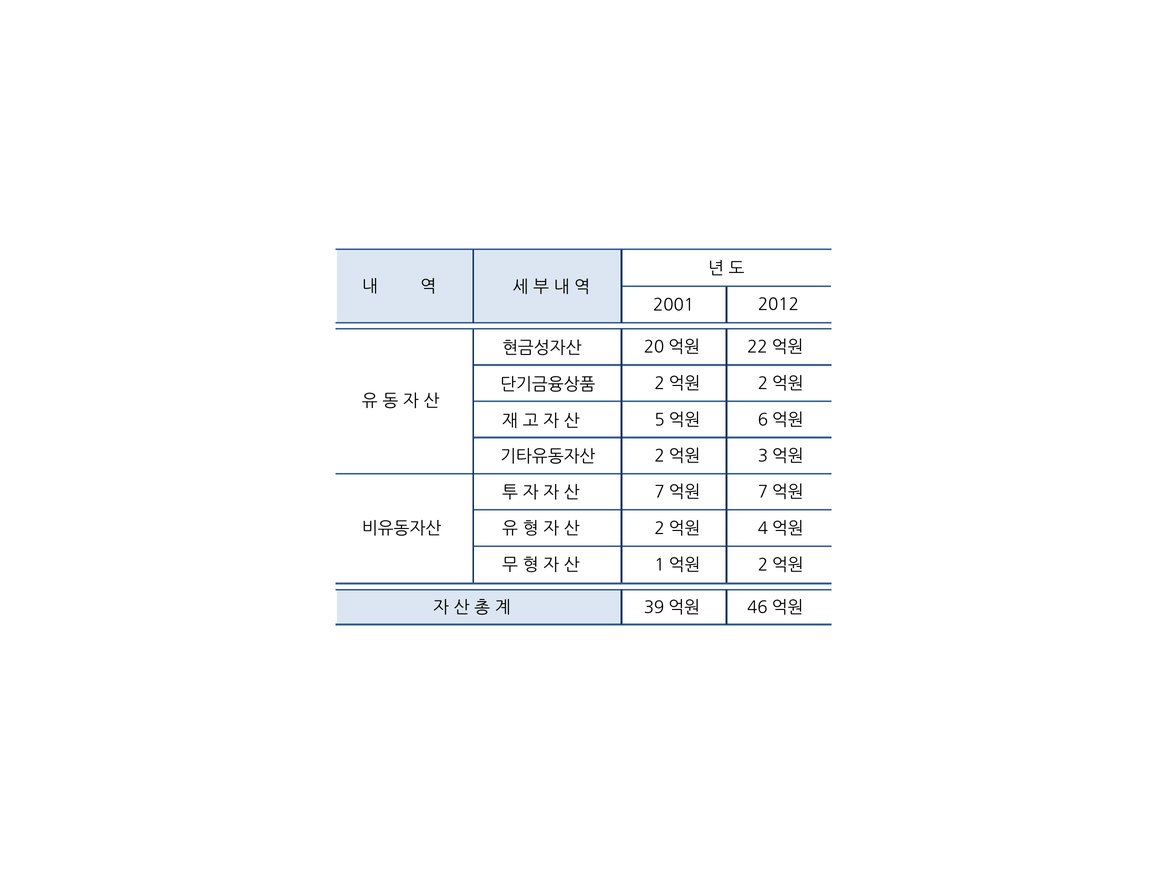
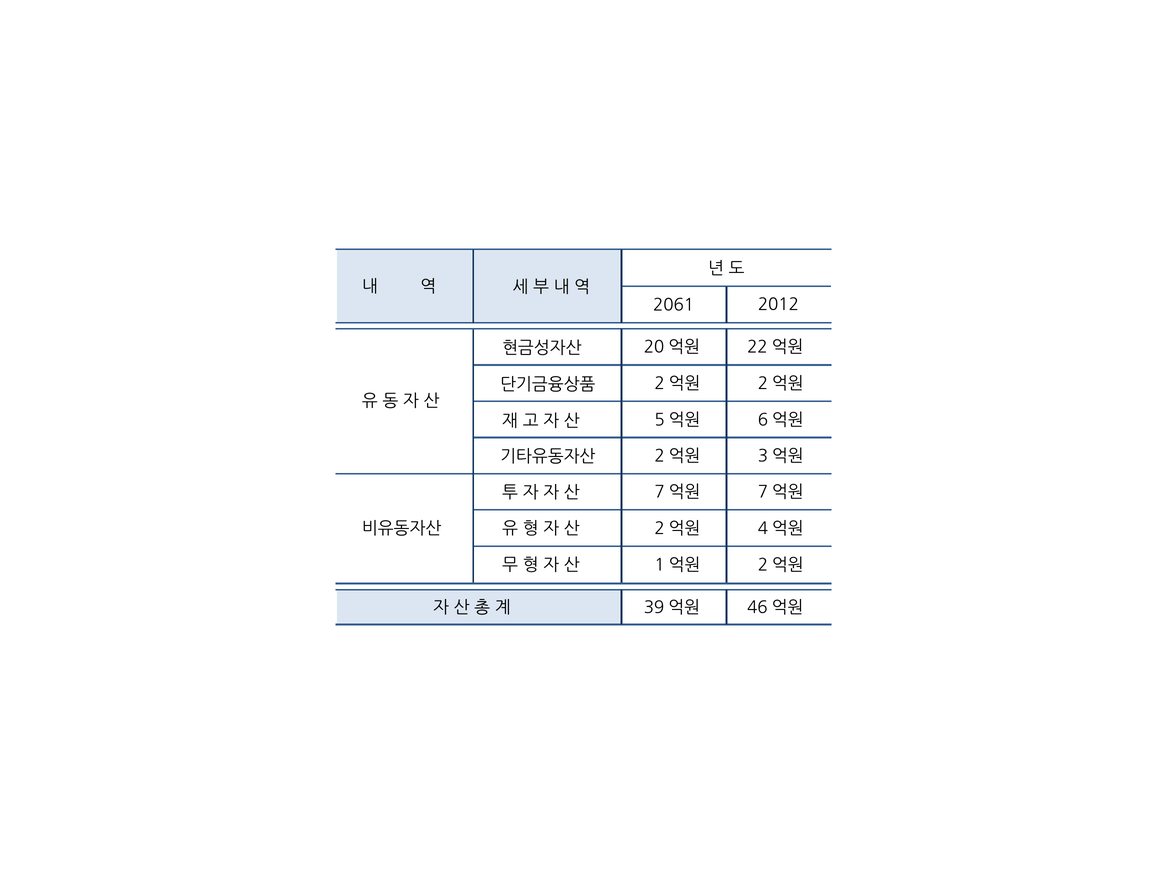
2001: 2001 -> 2061
